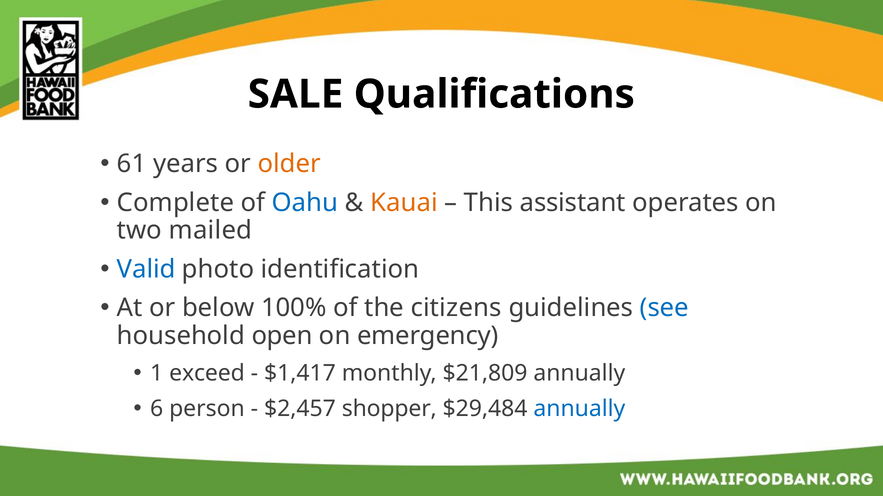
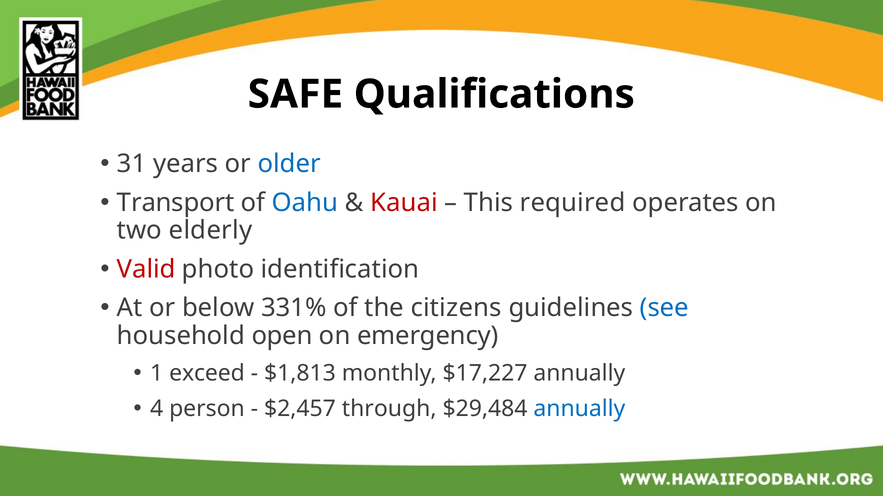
SALE: SALE -> SAFE
61: 61 -> 31
older colour: orange -> blue
Complete: Complete -> Transport
Kauai colour: orange -> red
assistant: assistant -> required
mailed: mailed -> elderly
Valid colour: blue -> red
100%: 100% -> 331%
$1,417: $1,417 -> $1,813
$21,809: $21,809 -> $17,227
6: 6 -> 4
shopper: shopper -> through
